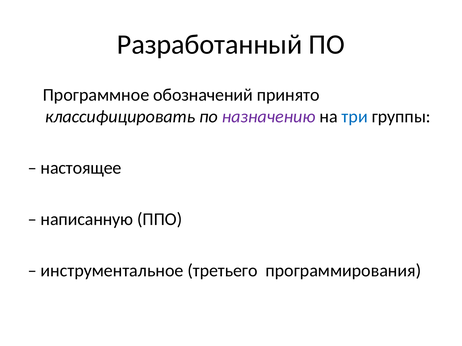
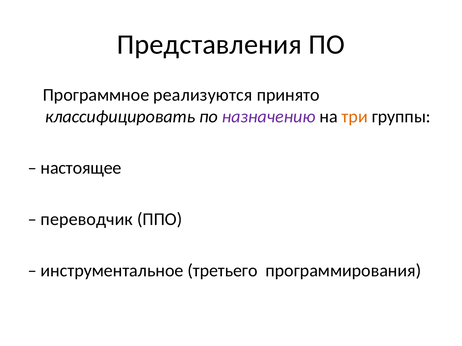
Разработанный: Разработанный -> Представления
обозначений: обозначений -> реализуются
три colour: blue -> orange
написанную: написанную -> переводчик
